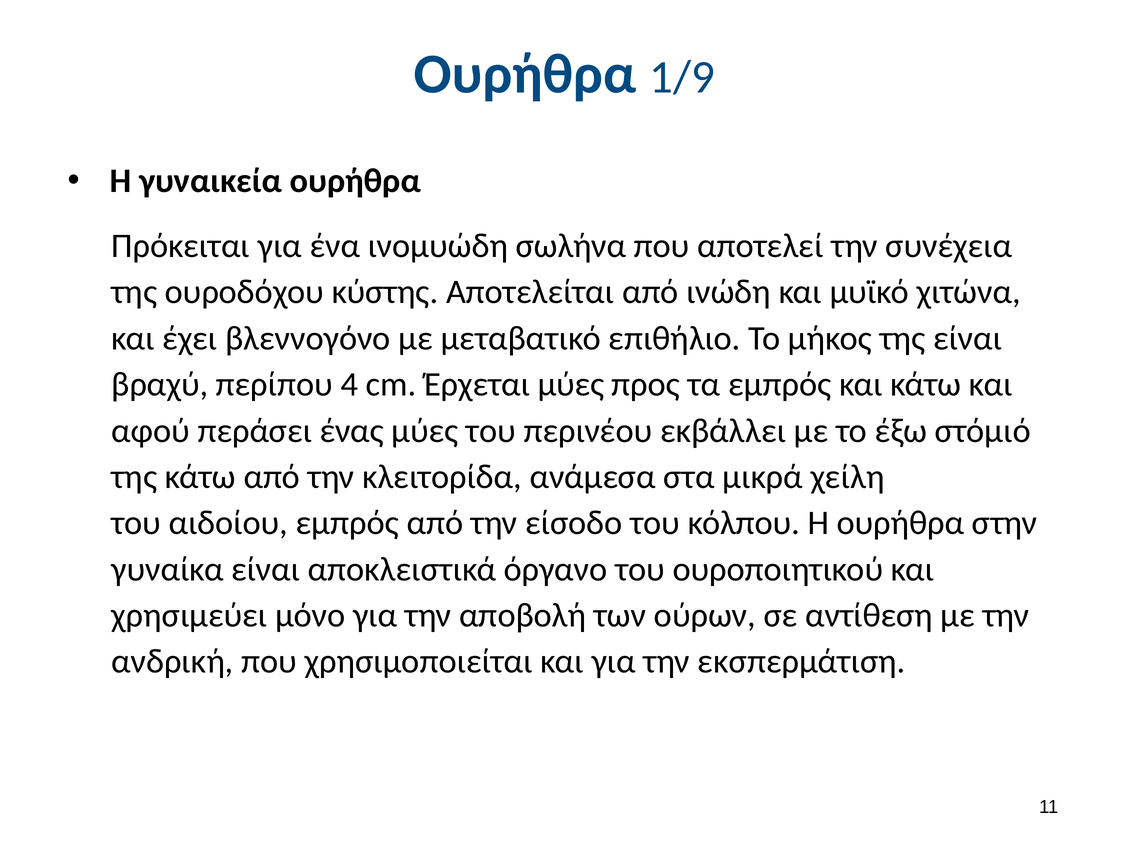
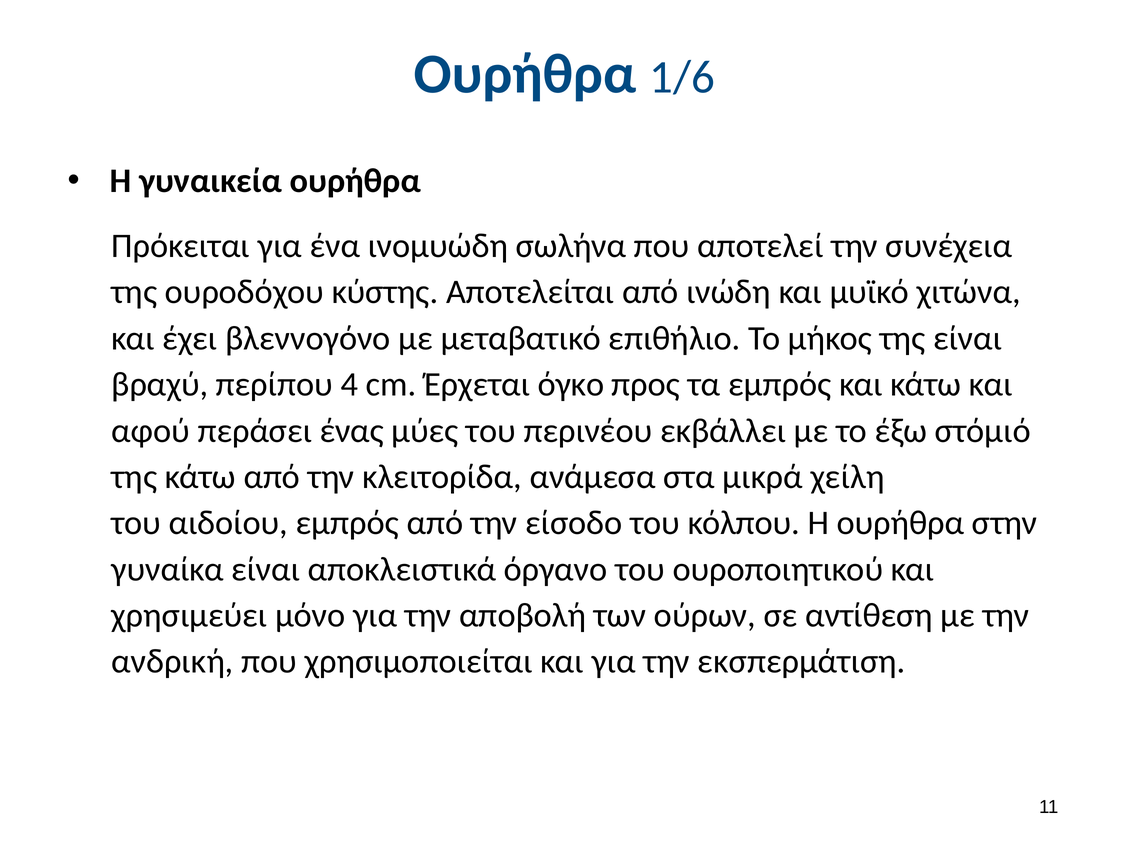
1/9: 1/9 -> 1/6
Έρχεται μύες: μύες -> όγκο
